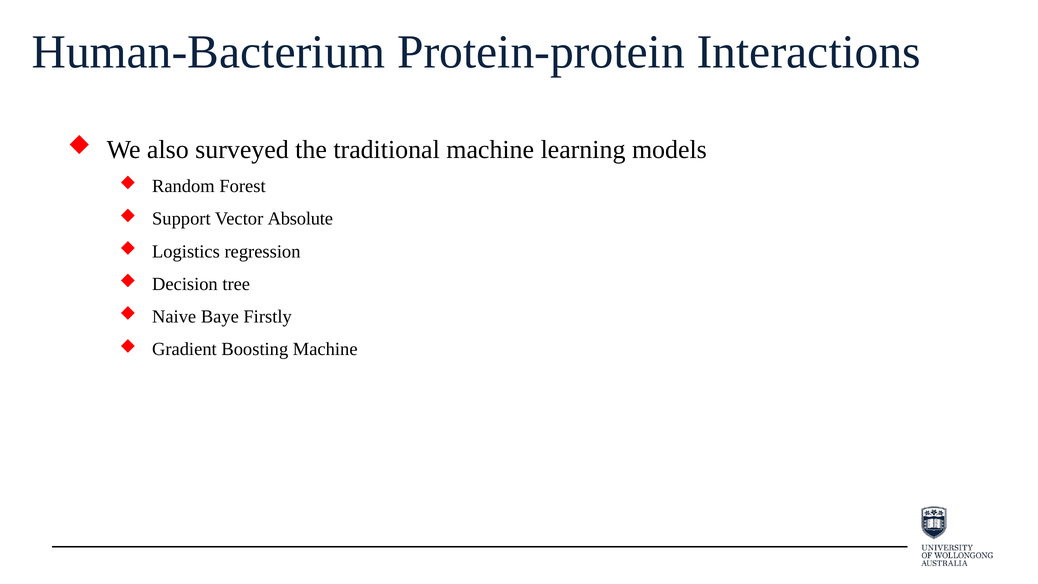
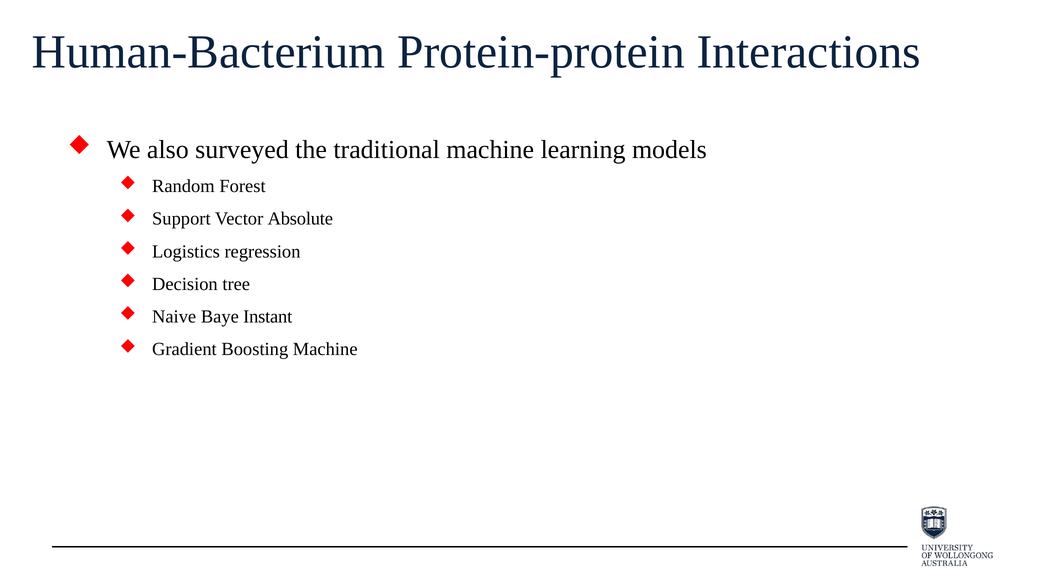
Firstly: Firstly -> Instant
